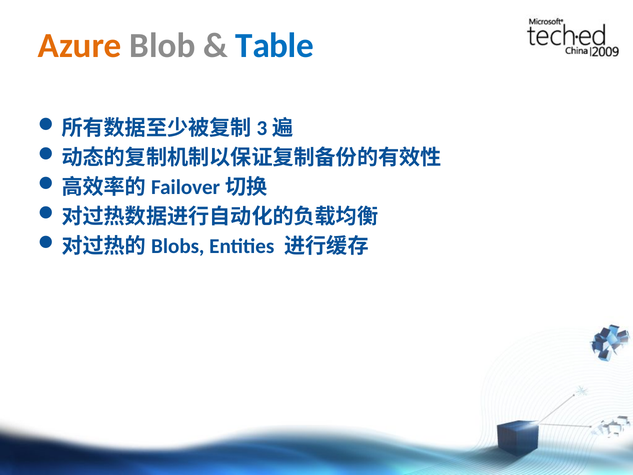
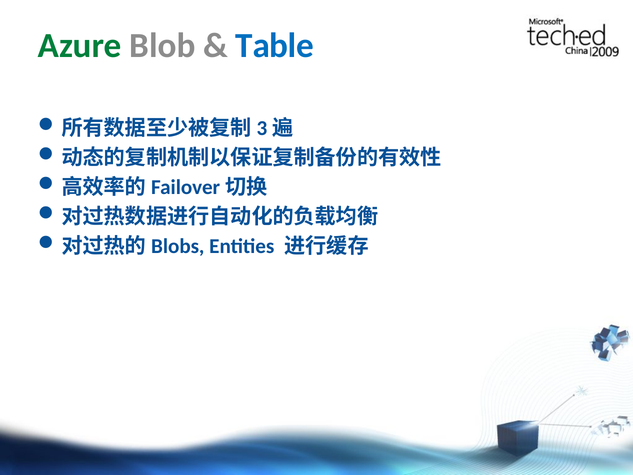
Azure colour: orange -> green
